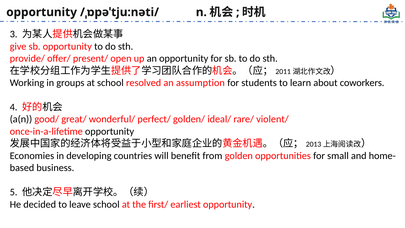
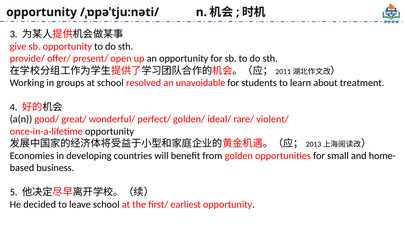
assumption: assumption -> unavoidable
coworkers: coworkers -> treatment
